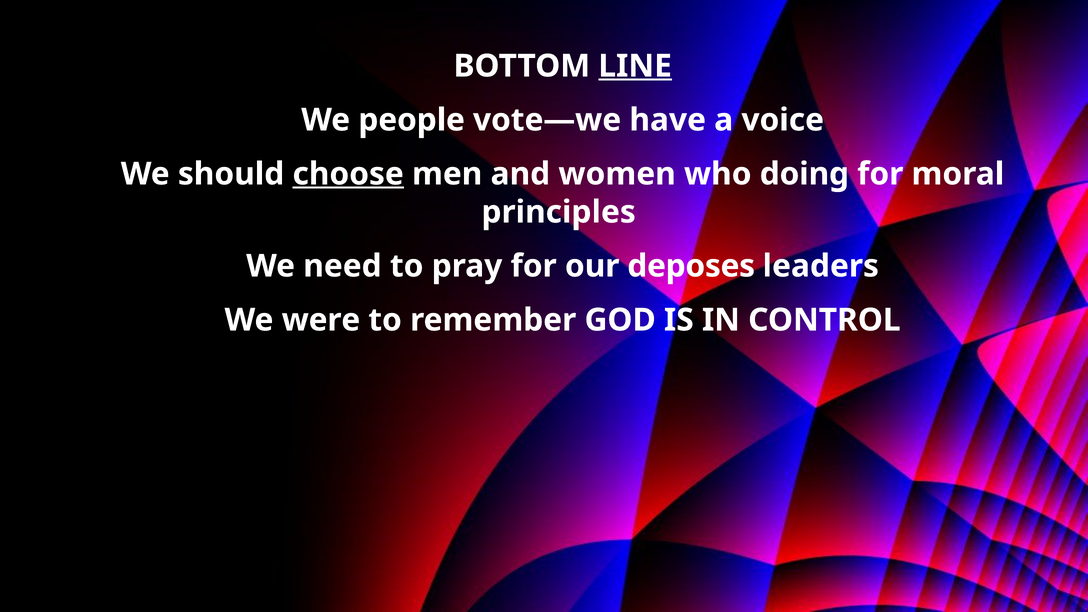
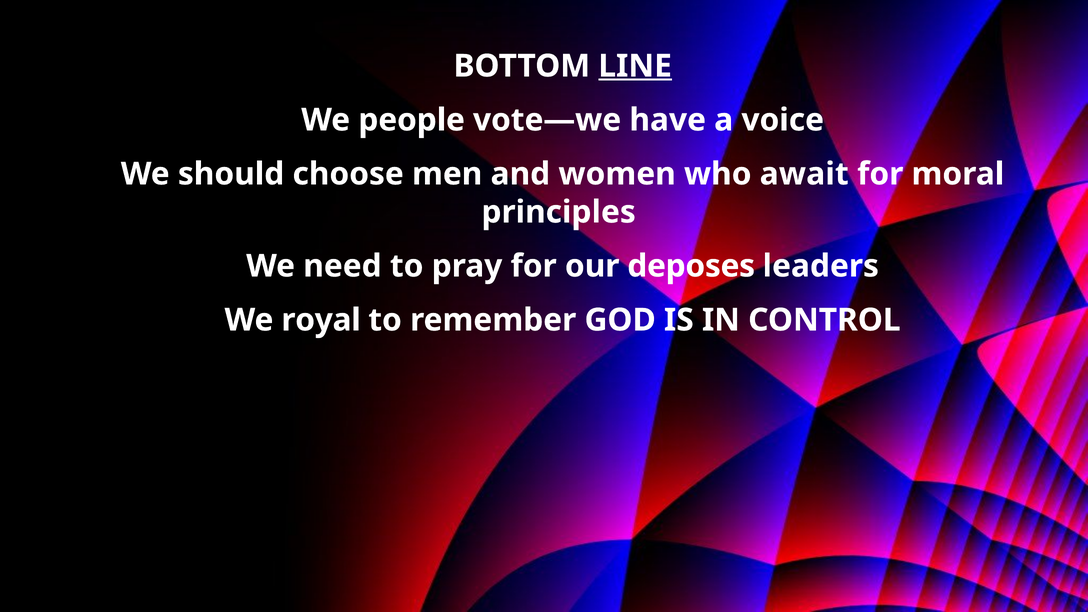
choose underline: present -> none
doing: doing -> await
were: were -> royal
